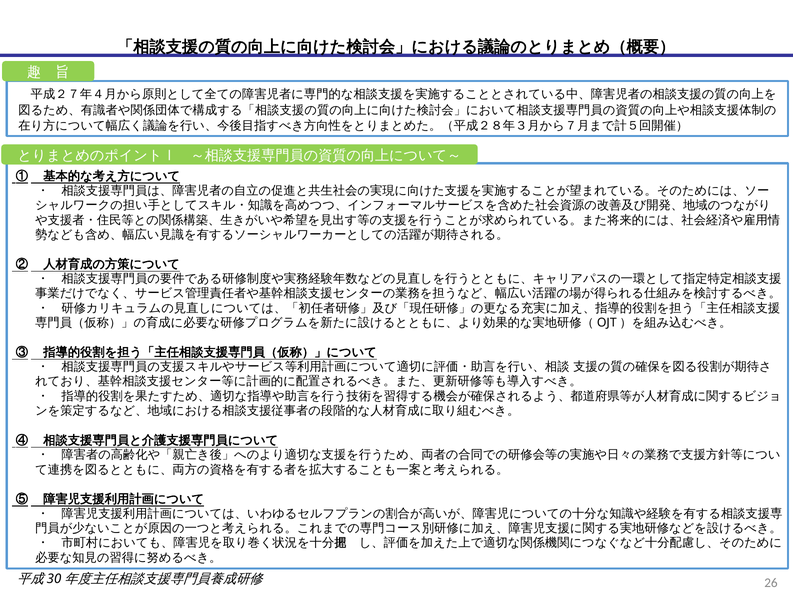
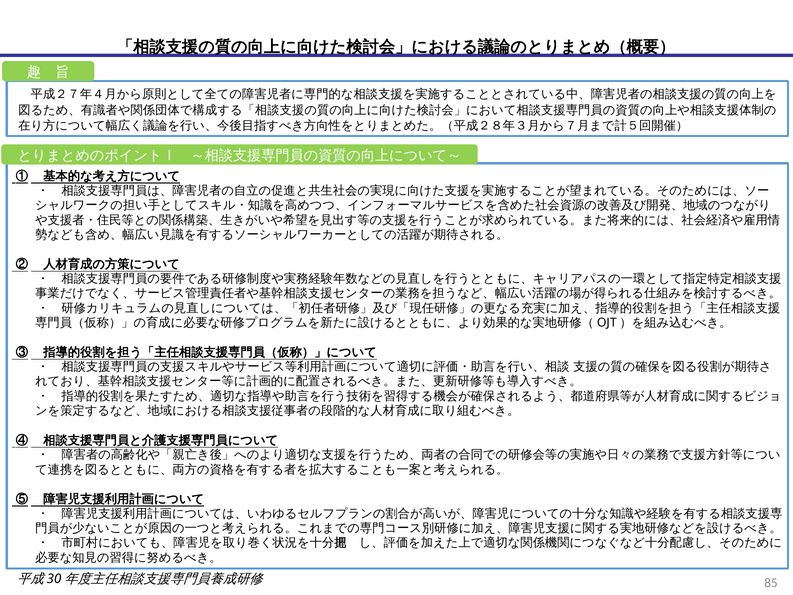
26: 26 -> 85
